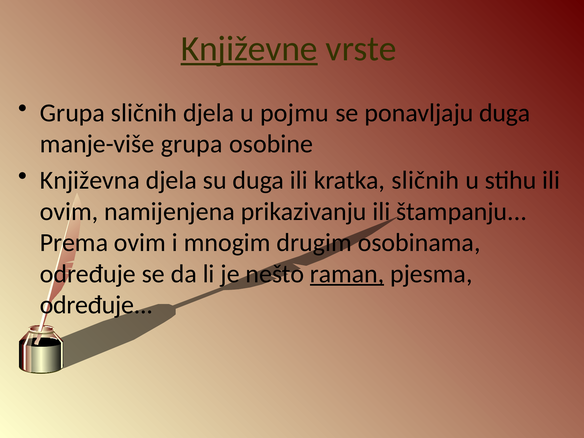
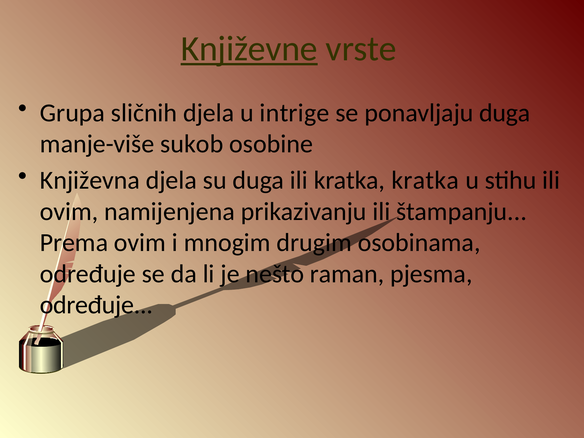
pojmu: pojmu -> intrige
manje-više grupa: grupa -> sukob
kratka sličnih: sličnih -> kratka
raman underline: present -> none
